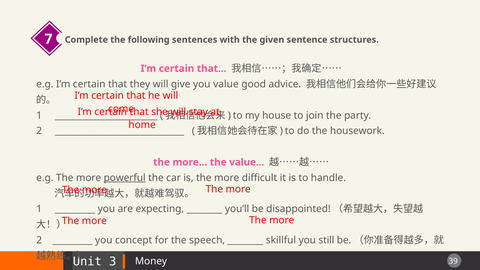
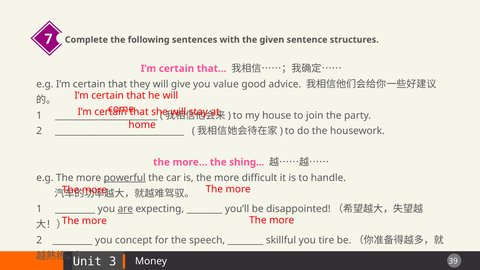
the value: value -> shing
are underline: none -> present
still: still -> tire
